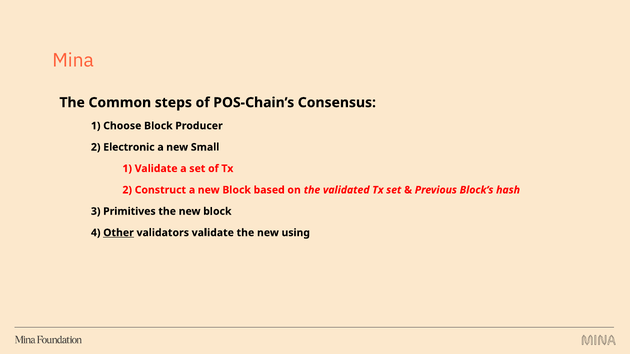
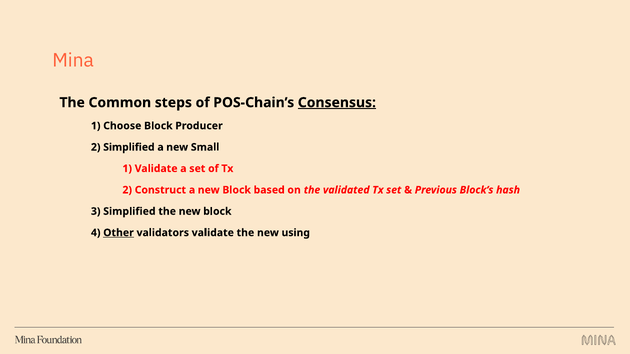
Consensus underline: none -> present
2 Electronic: Electronic -> Simplified
3 Primitives: Primitives -> Simplified
